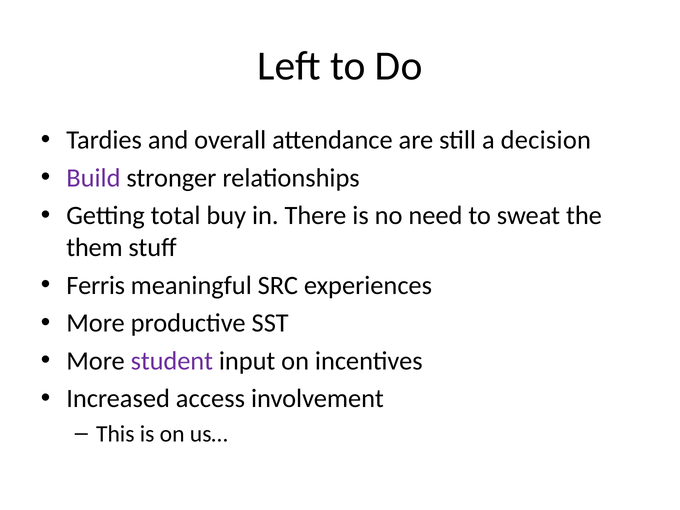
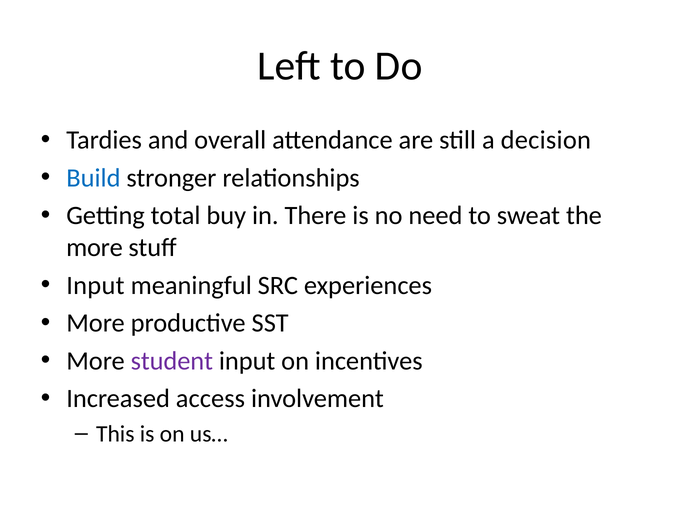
Build colour: purple -> blue
them at (94, 247): them -> more
Ferris at (96, 285): Ferris -> Input
